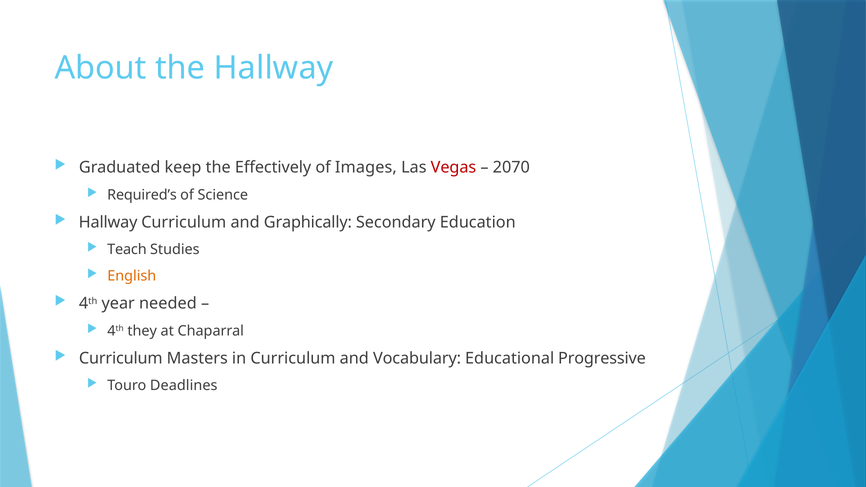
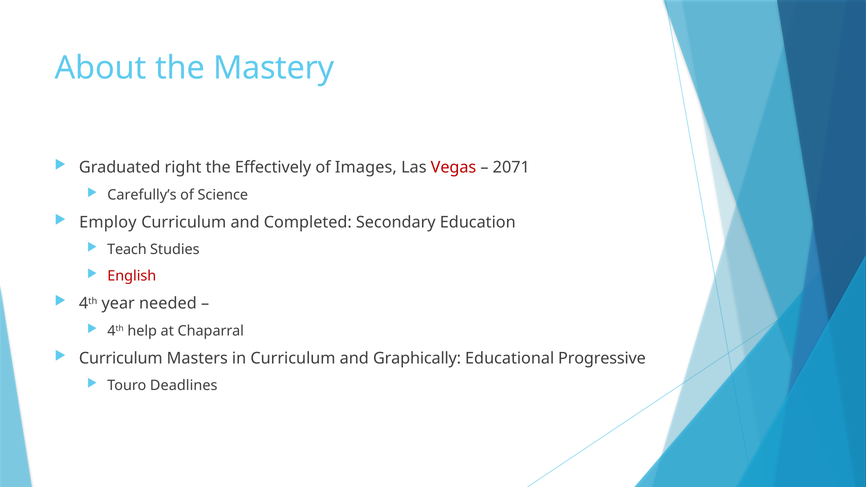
the Hallway: Hallway -> Mastery
keep: keep -> right
2070: 2070 -> 2071
Required’s: Required’s -> Carefully’s
Hallway at (108, 222): Hallway -> Employ
Graphically: Graphically -> Completed
English colour: orange -> red
they: they -> help
Vocabulary: Vocabulary -> Graphically
